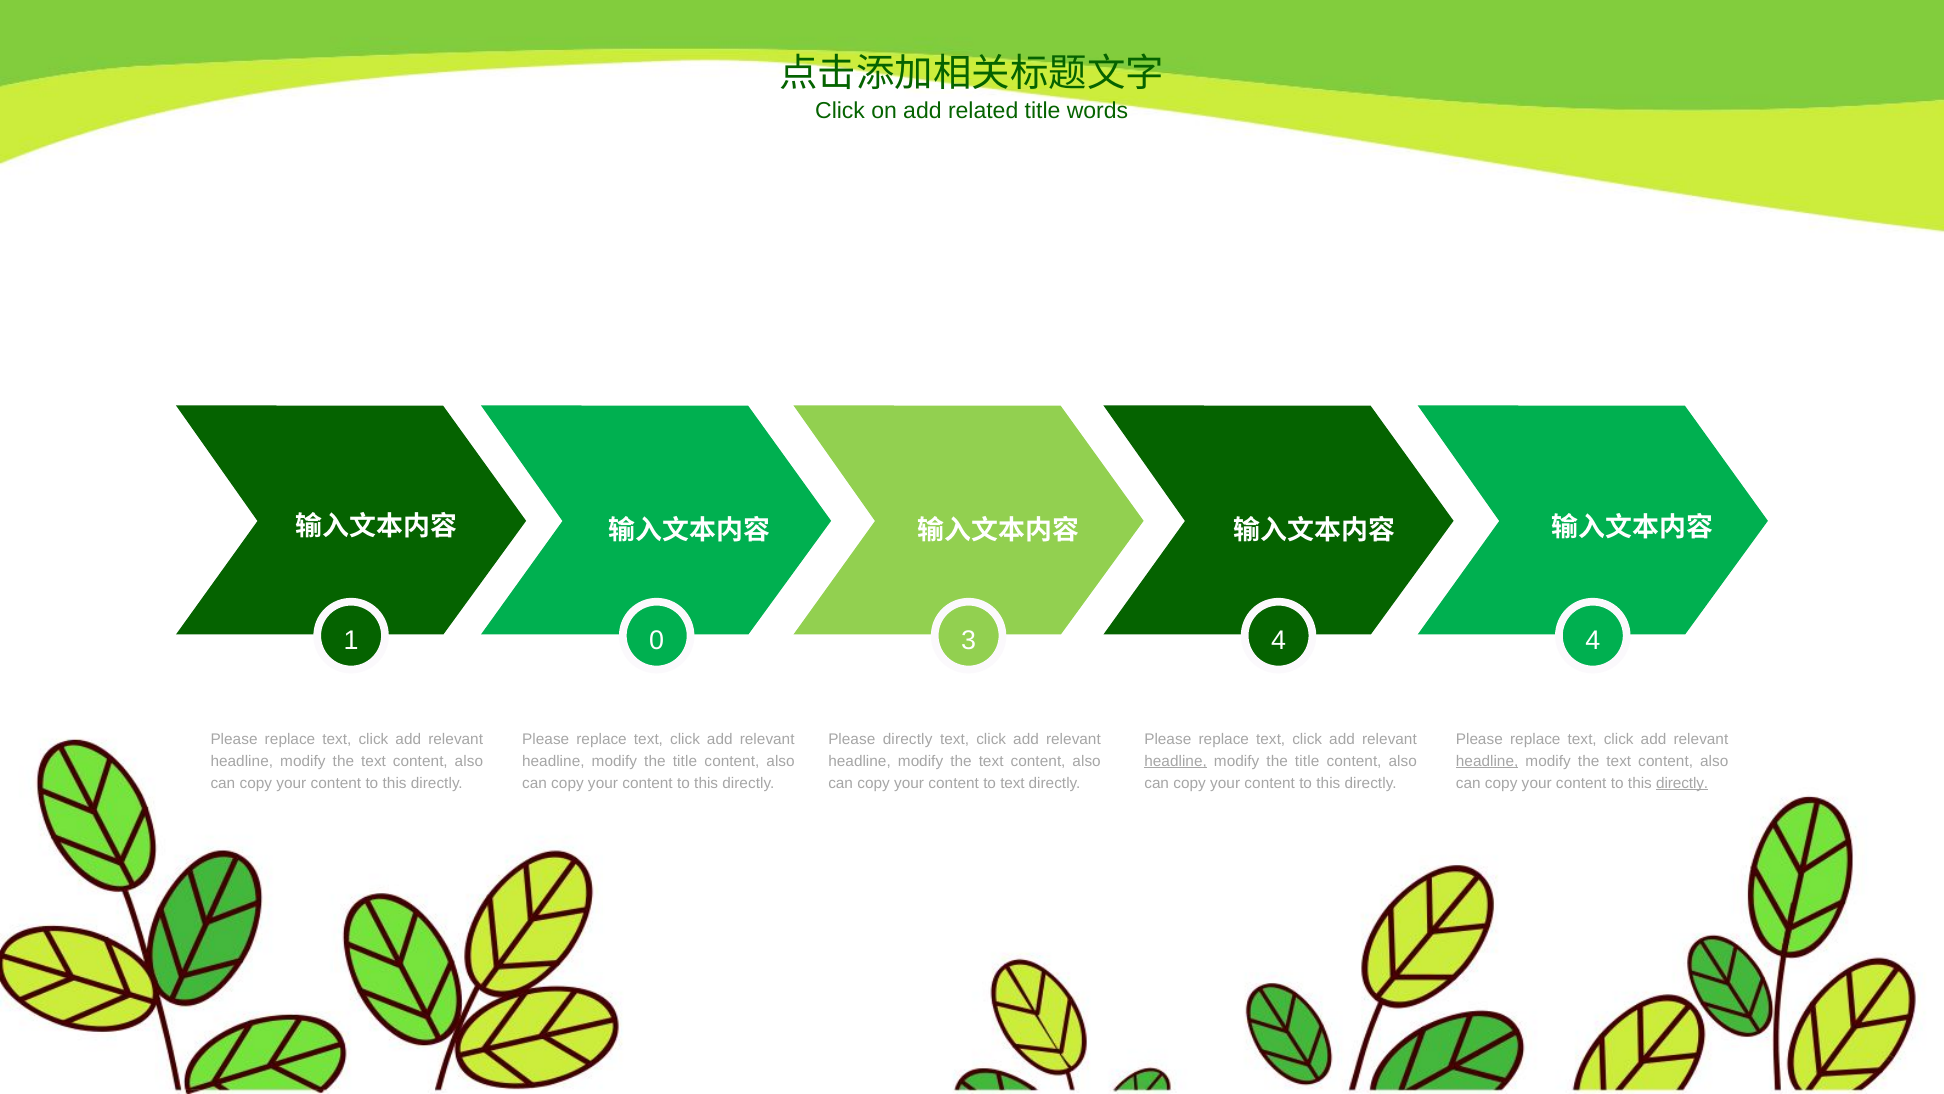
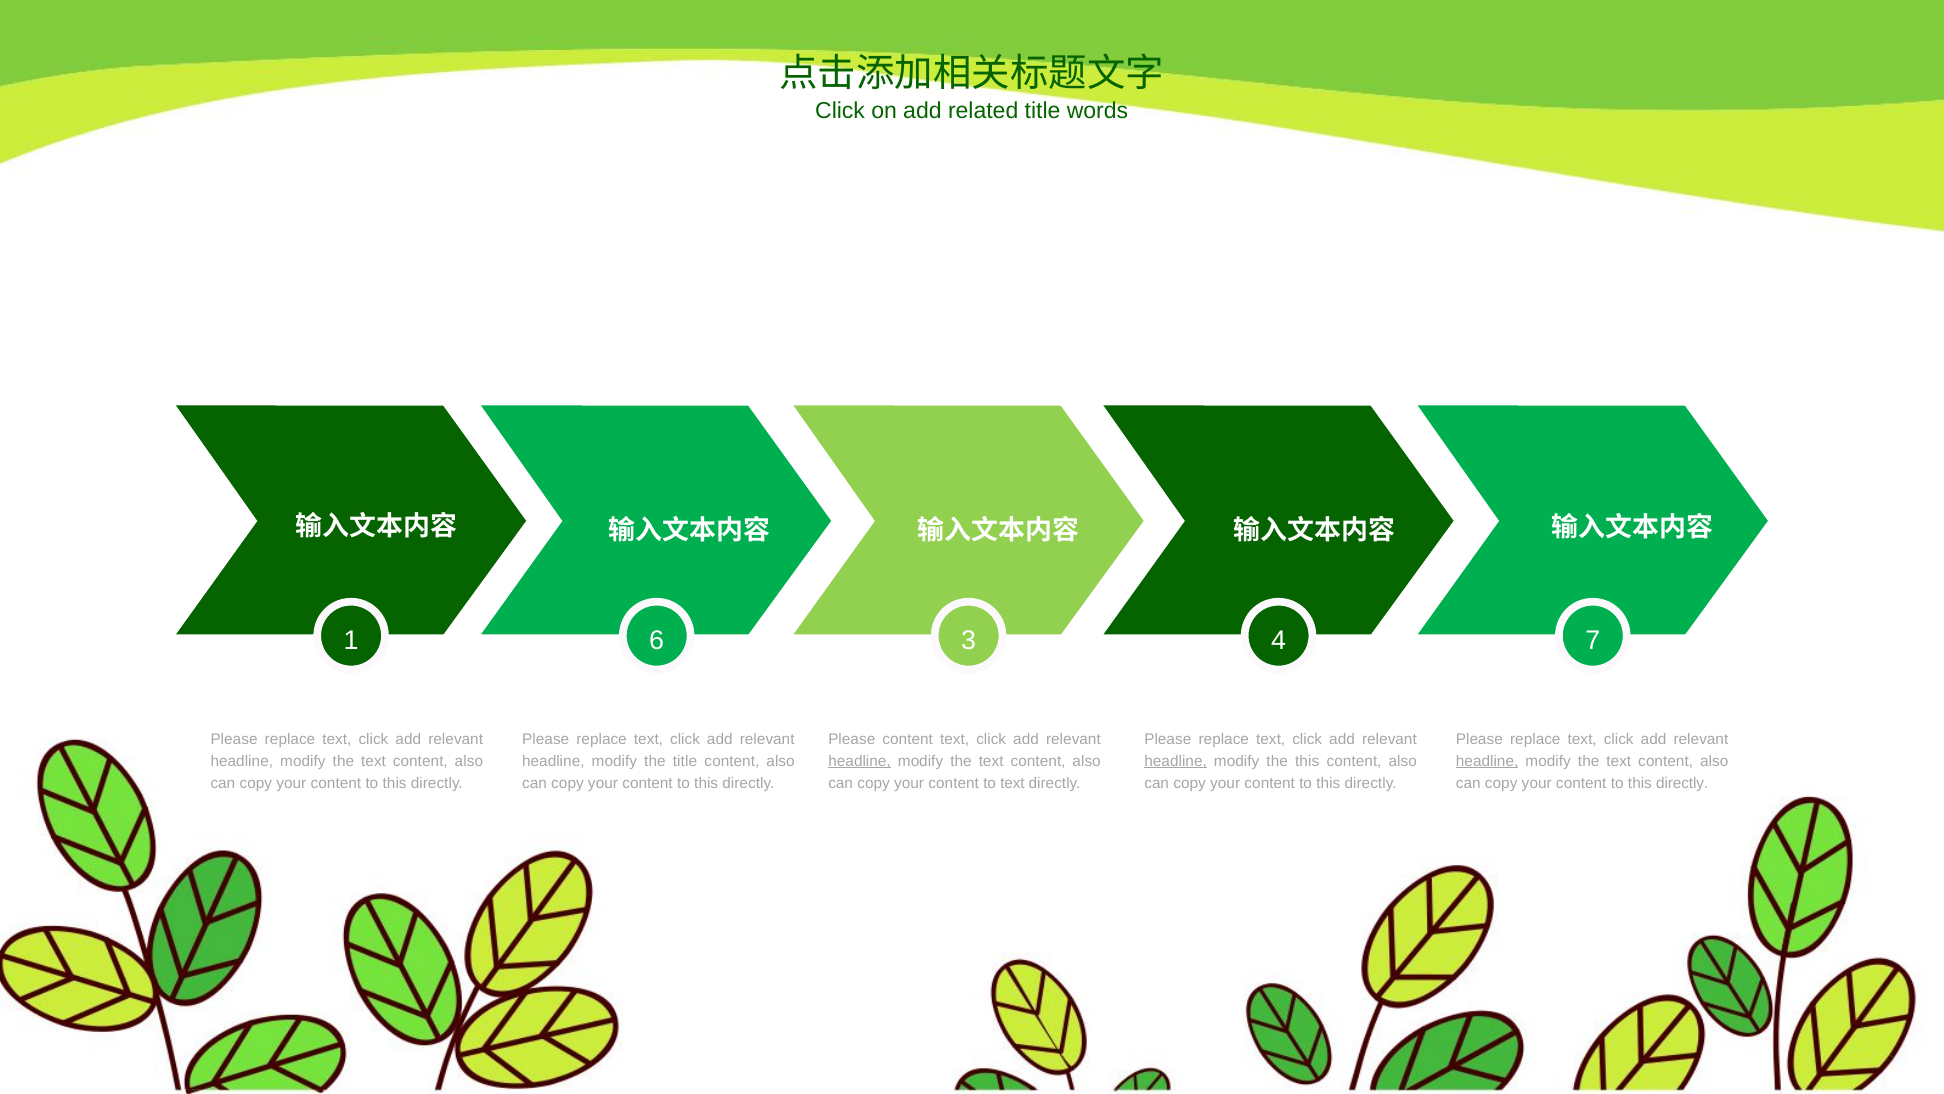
0: 0 -> 6
4 4: 4 -> 7
Please directly: directly -> content
headline at (860, 761) underline: none -> present
title at (1307, 761): title -> this
directly at (1682, 783) underline: present -> none
